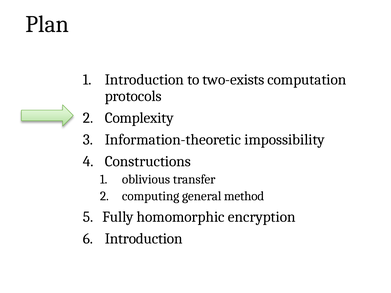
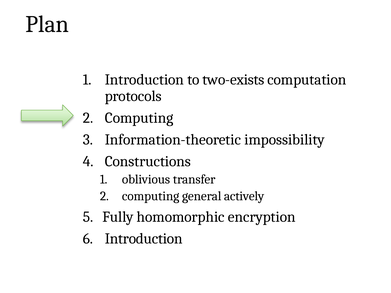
Complexity at (139, 118): Complexity -> Computing
method: method -> actively
